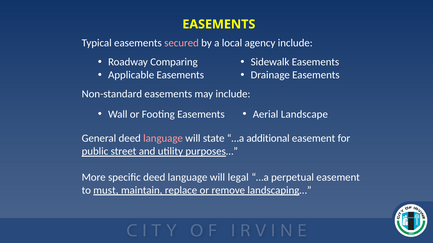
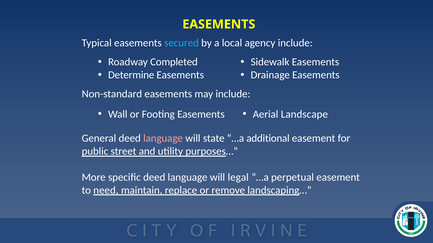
secured colour: pink -> light blue
Comparing: Comparing -> Completed
Applicable: Applicable -> Determine
must: must -> need
